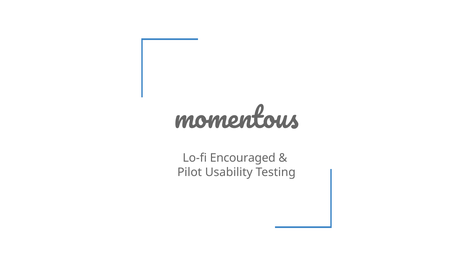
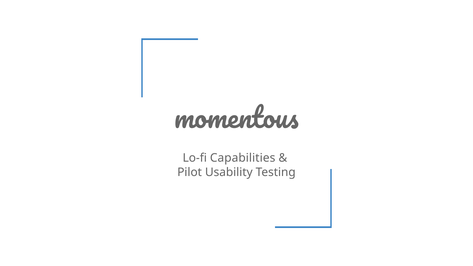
Encouraged: Encouraged -> Capabilities
